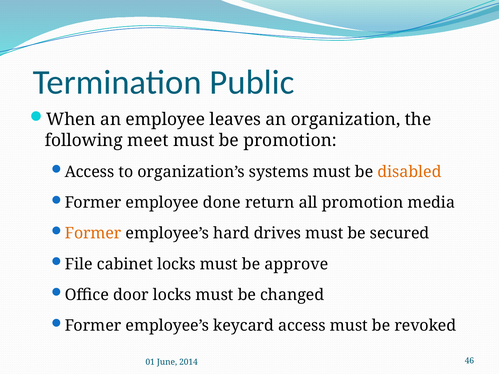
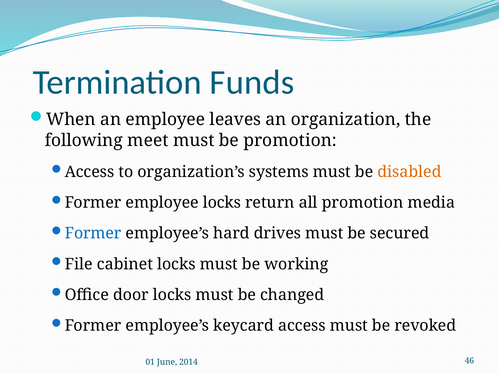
Public: Public -> Funds
employee done: done -> locks
Former at (93, 233) colour: orange -> blue
approve: approve -> working
